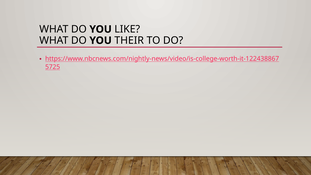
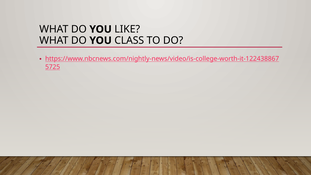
THEIR: THEIR -> CLASS
